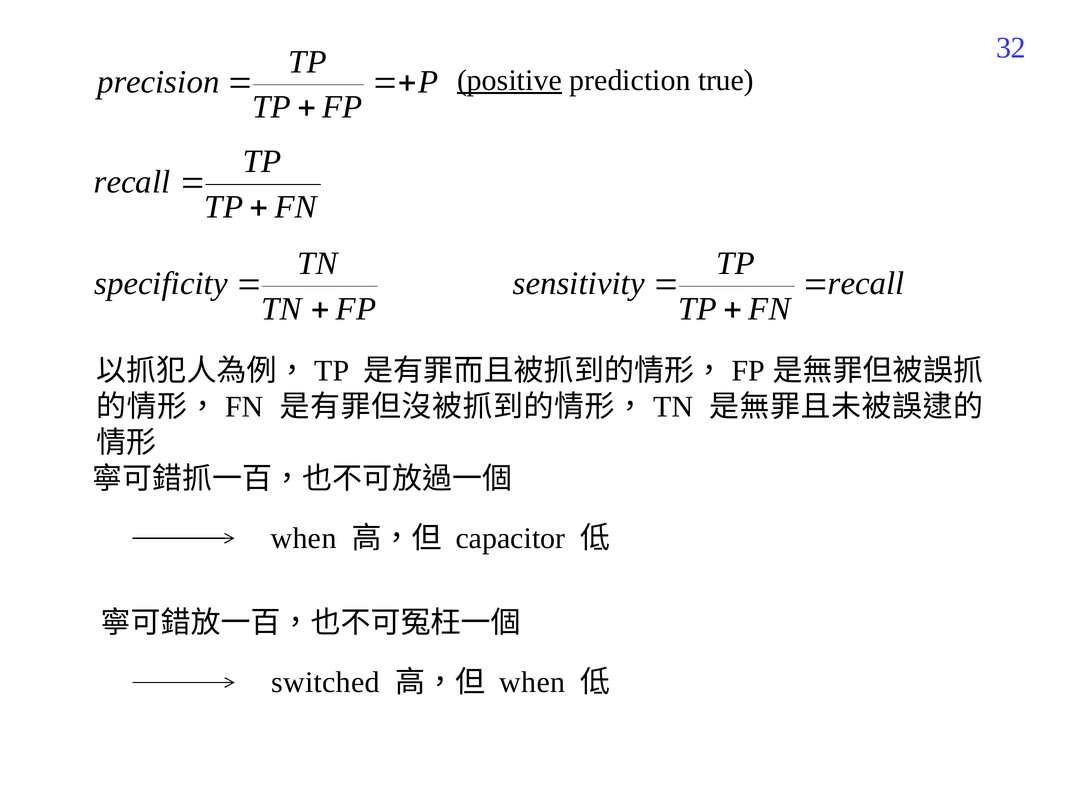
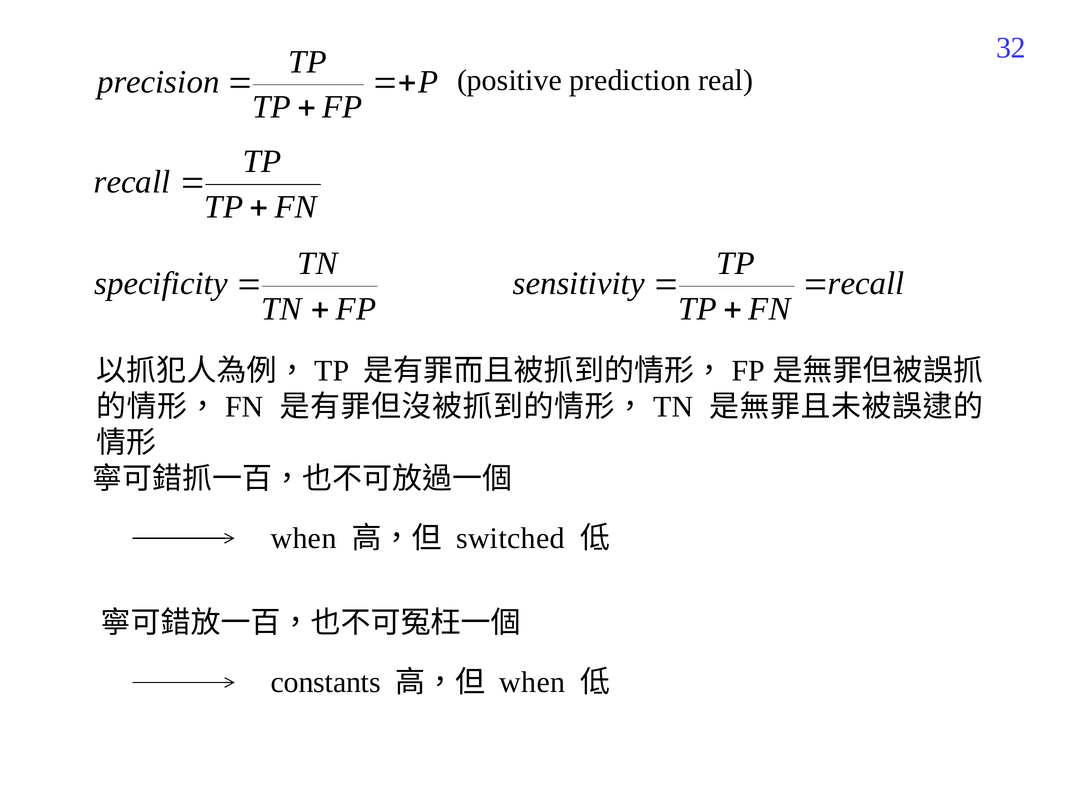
positive underline: present -> none
true: true -> real
capacitor: capacitor -> switched
switched: switched -> constants
